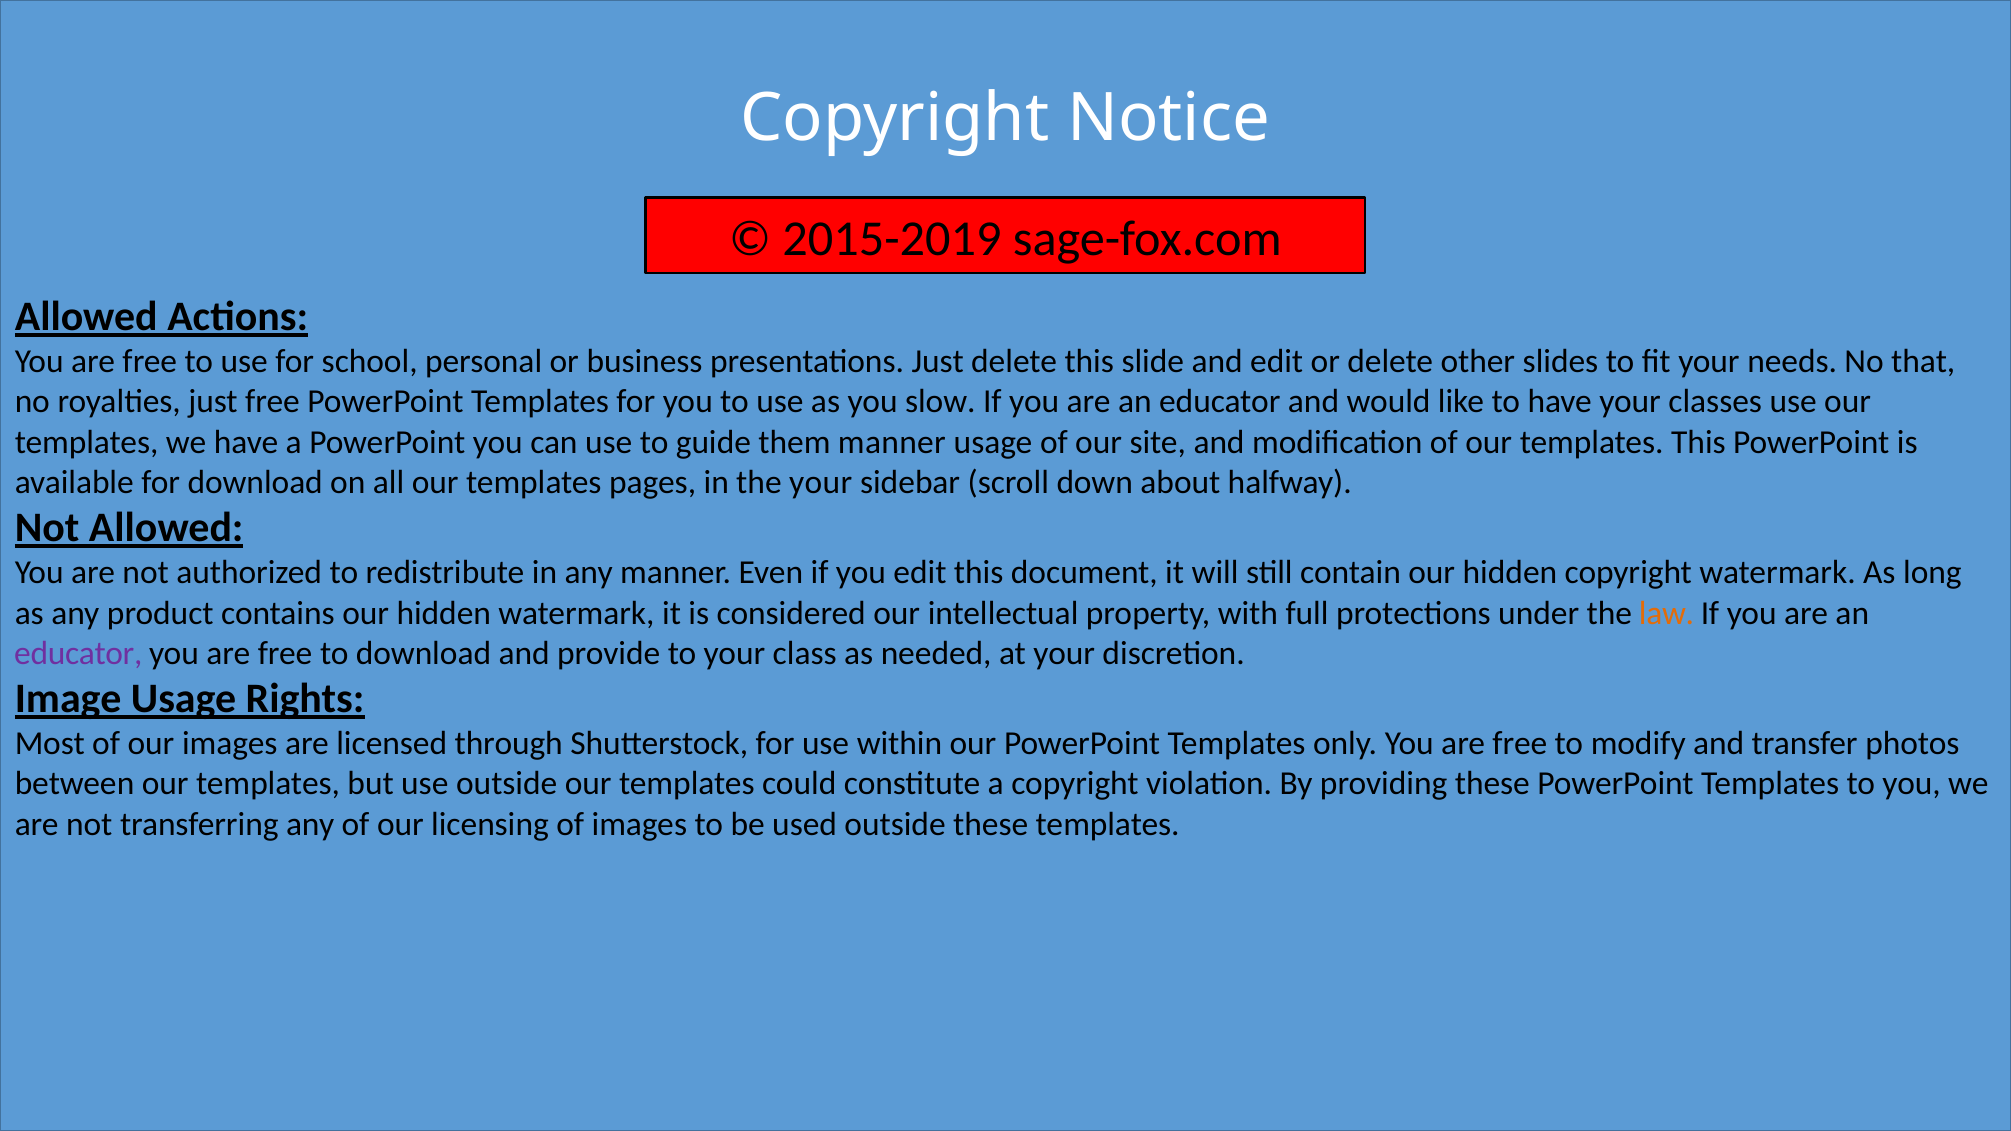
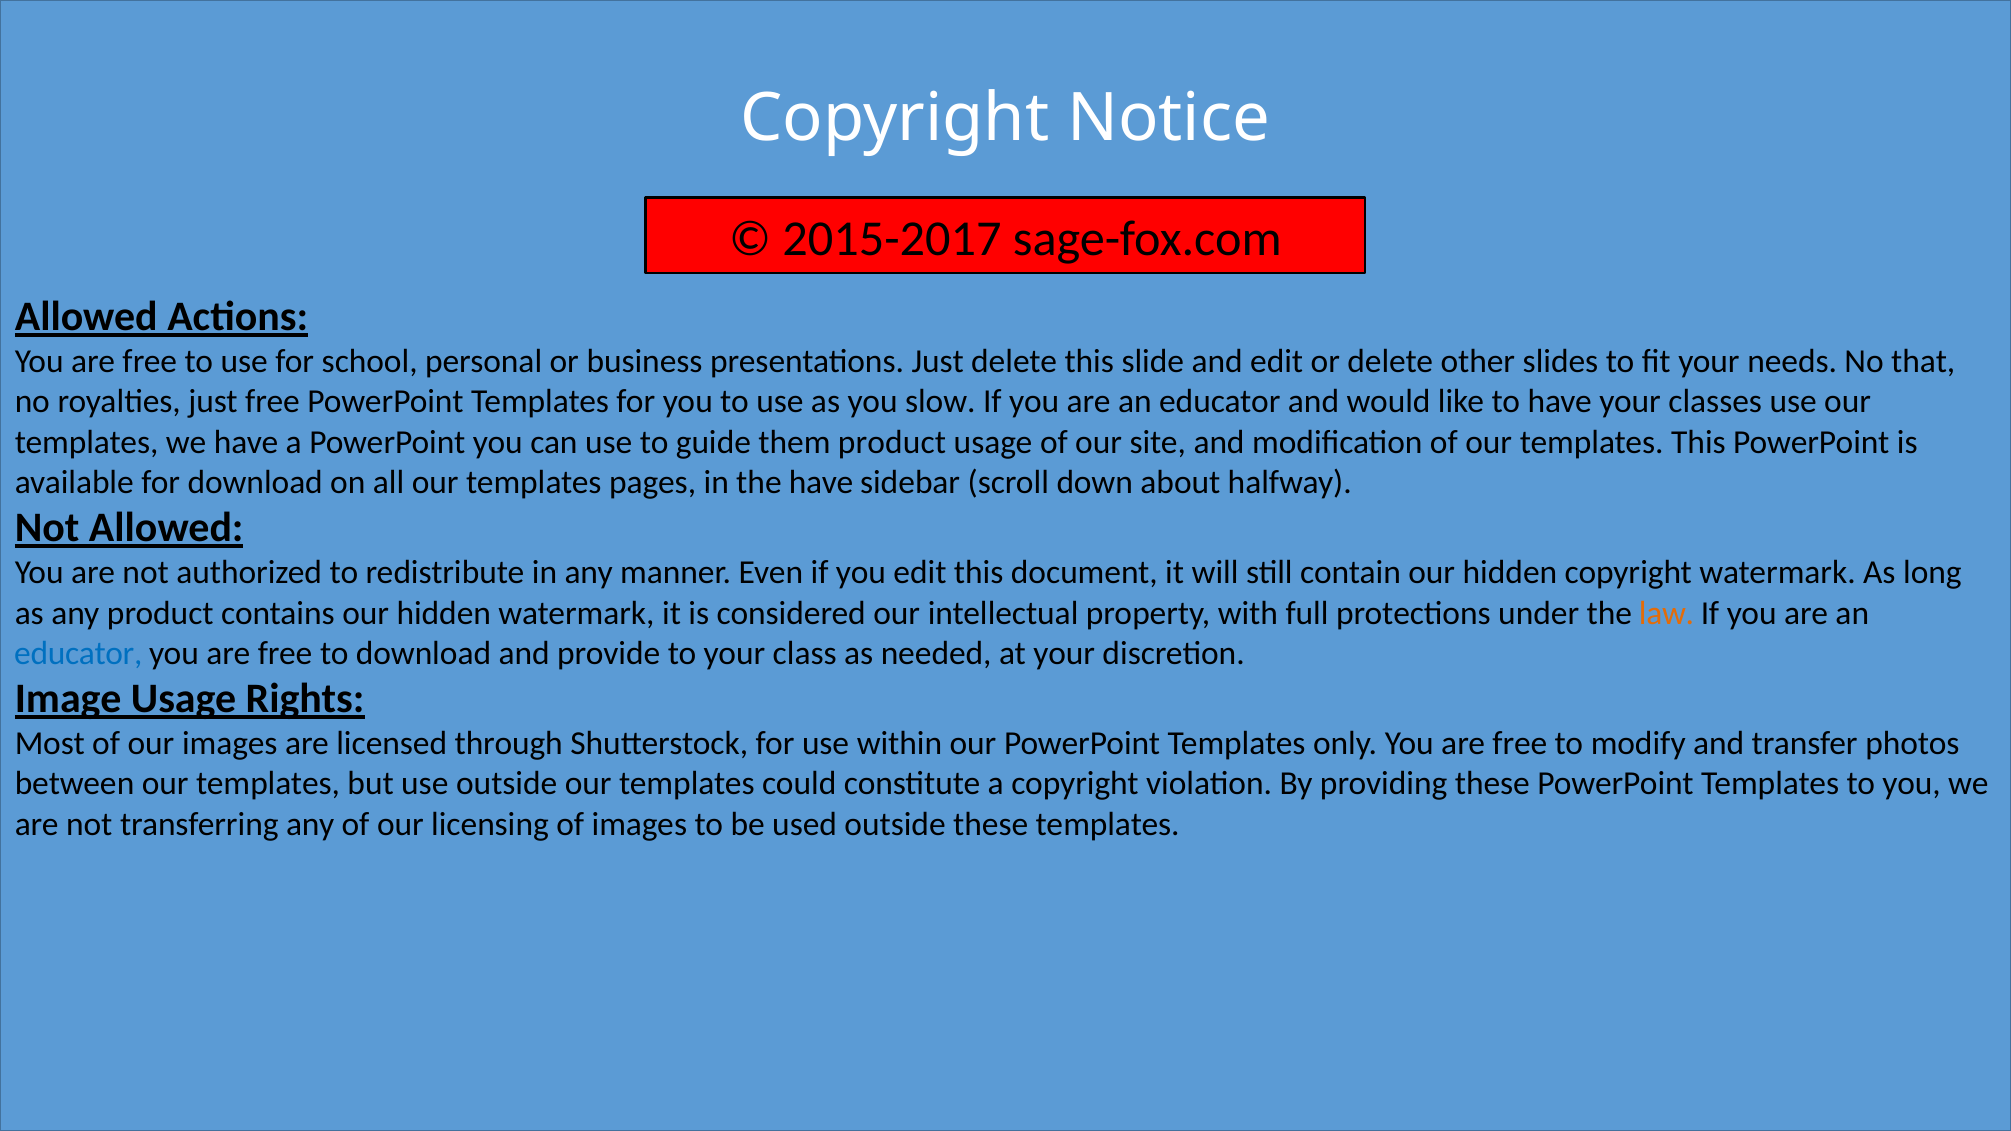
2015-2019: 2015-2019 -> 2015-2017
them manner: manner -> product
the your: your -> have
educator at (78, 653) colour: purple -> blue
